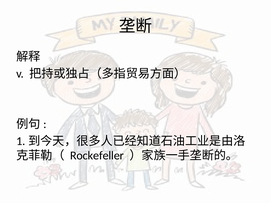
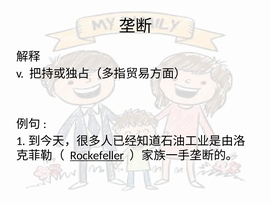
Rockefeller underline: none -> present
